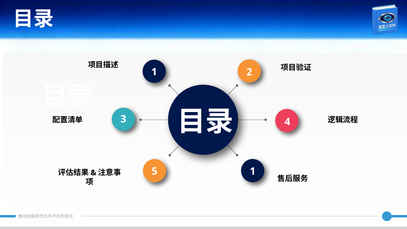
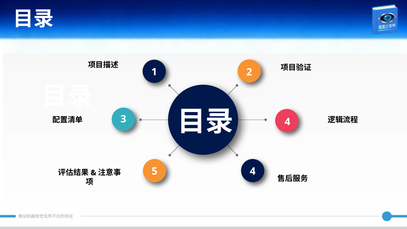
5 1: 1 -> 4
